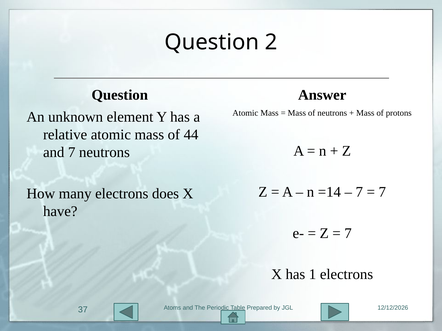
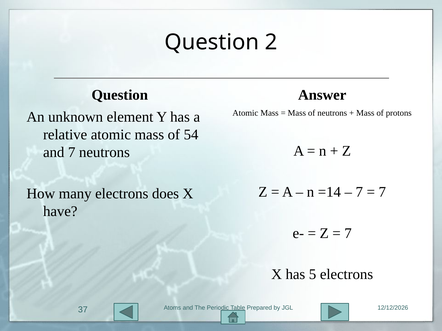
44: 44 -> 54
1: 1 -> 5
